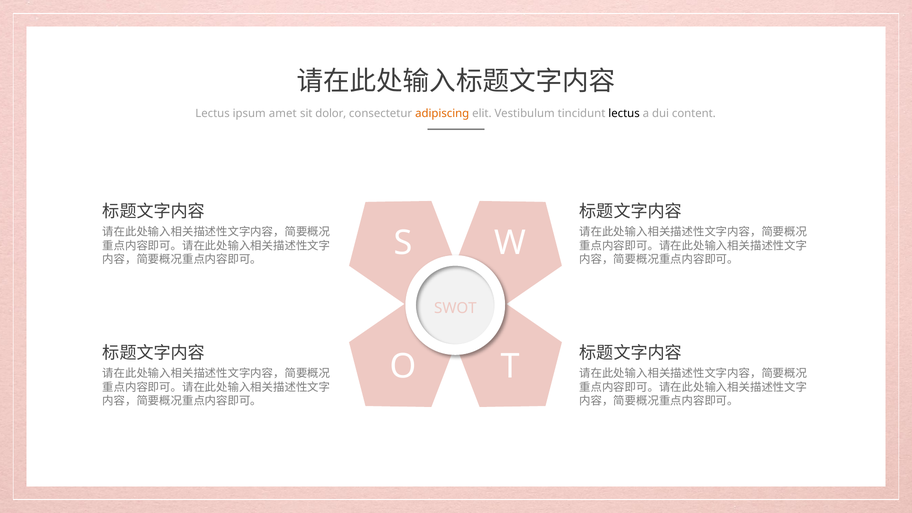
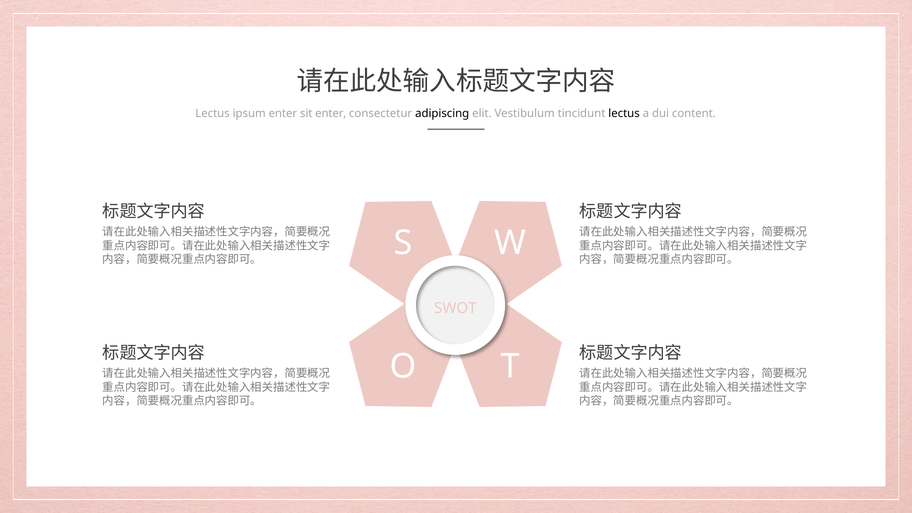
ipsum amet: amet -> enter
sit dolor: dolor -> enter
adipiscing colour: orange -> black
